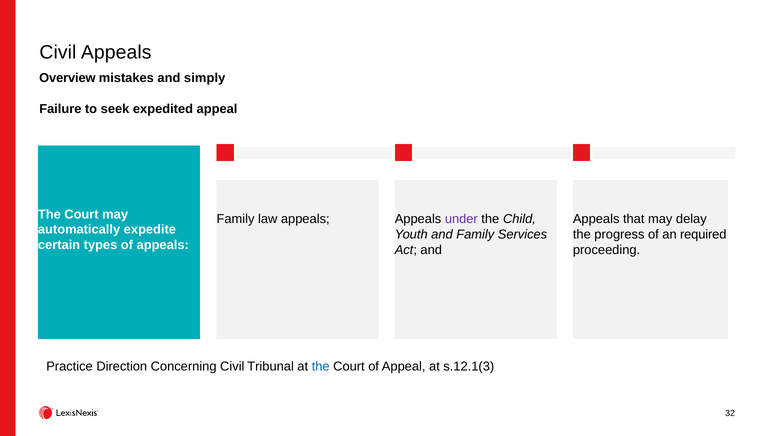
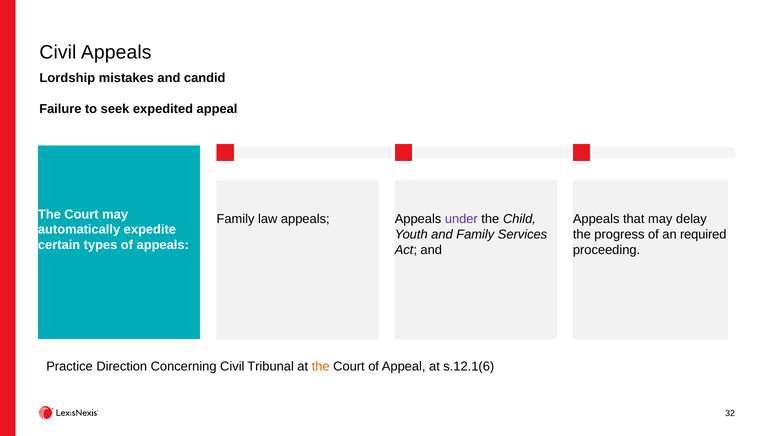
Overview: Overview -> Lordship
simply: simply -> candid
the at (321, 366) colour: blue -> orange
s.12.1(3: s.12.1(3 -> s.12.1(6
